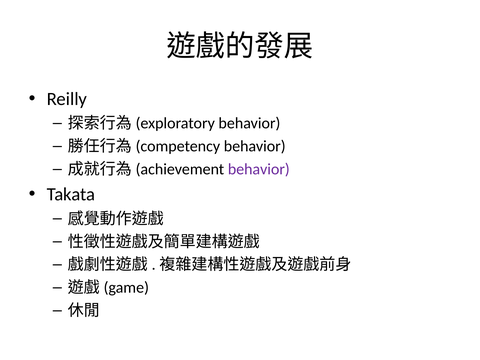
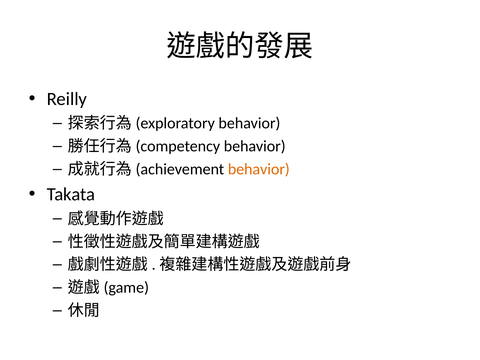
behavior at (259, 169) colour: purple -> orange
